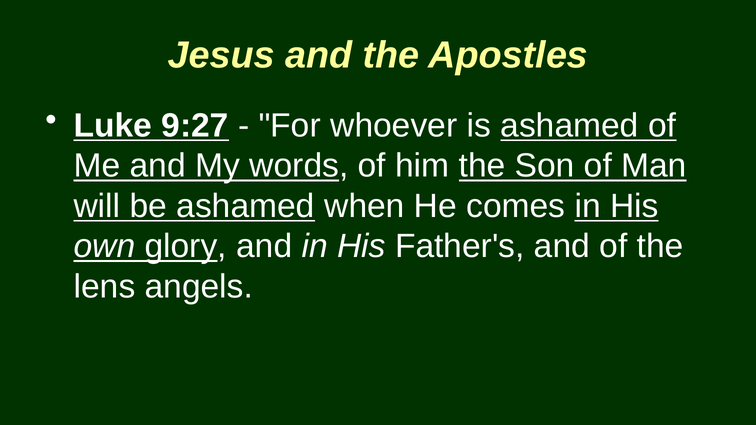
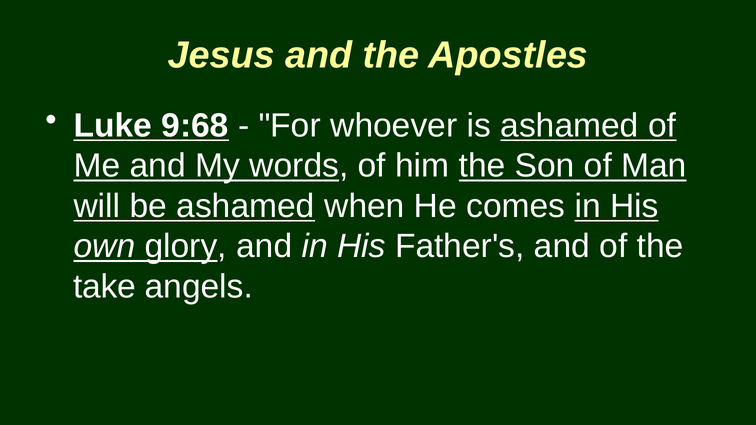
9:27: 9:27 -> 9:68
lens: lens -> take
